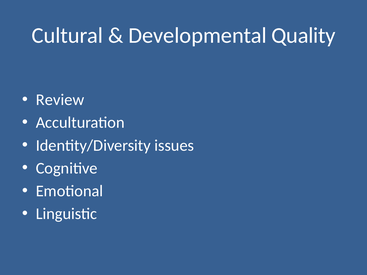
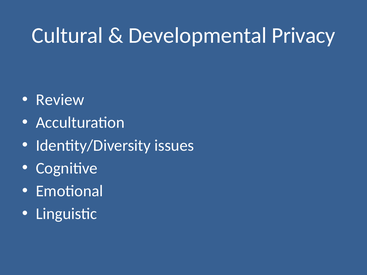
Quality: Quality -> Privacy
